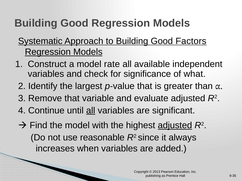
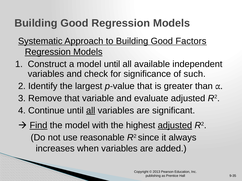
model rate: rate -> until
what: what -> such
Find underline: none -> present
